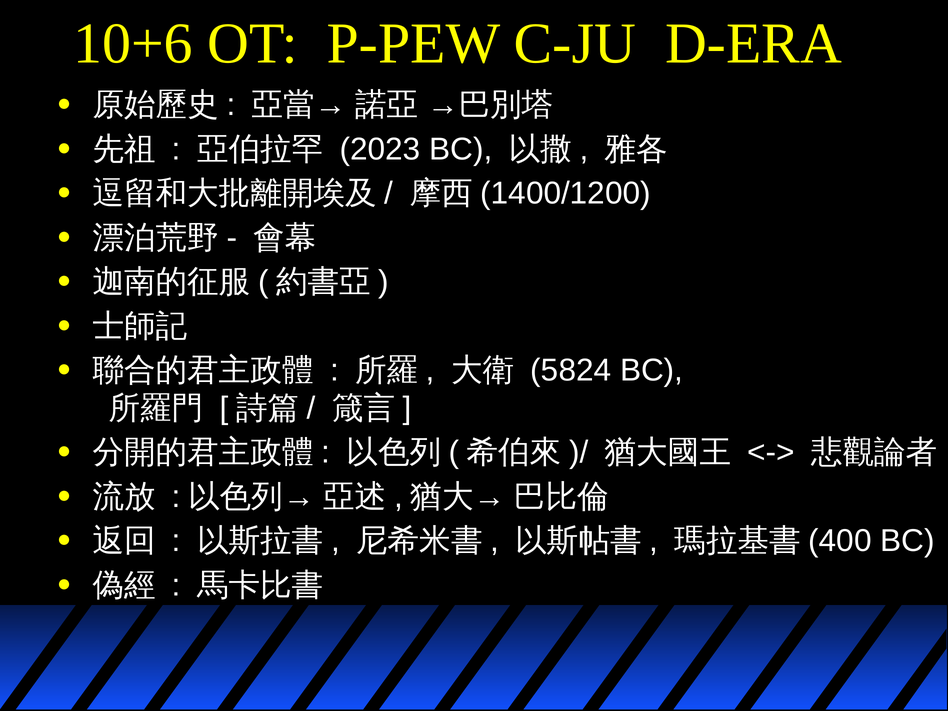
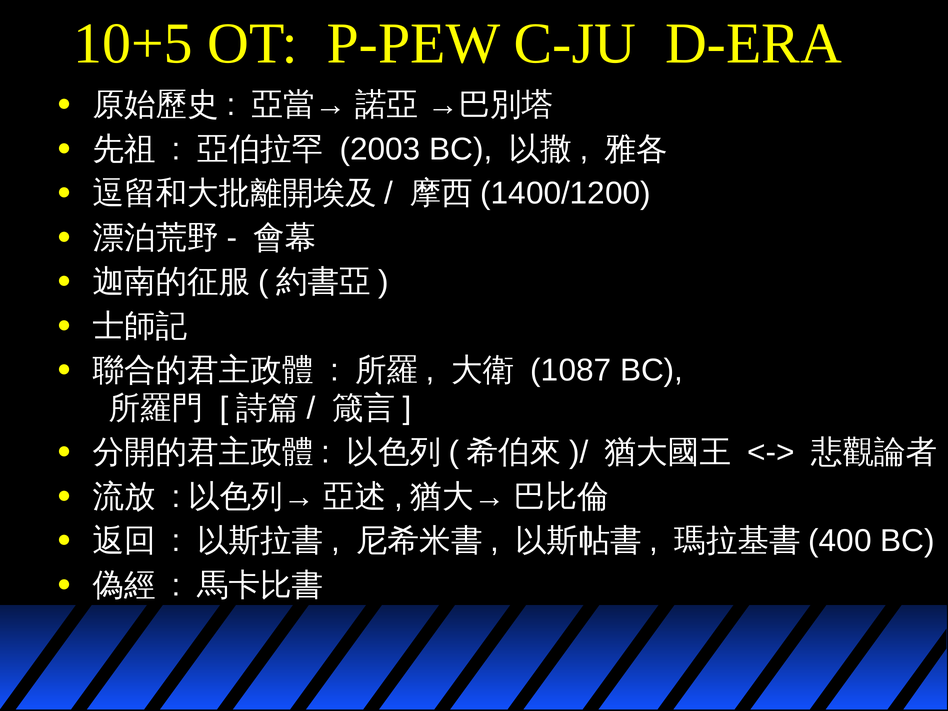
10+6: 10+6 -> 10+5
2023: 2023 -> 2003
5824: 5824 -> 1087
